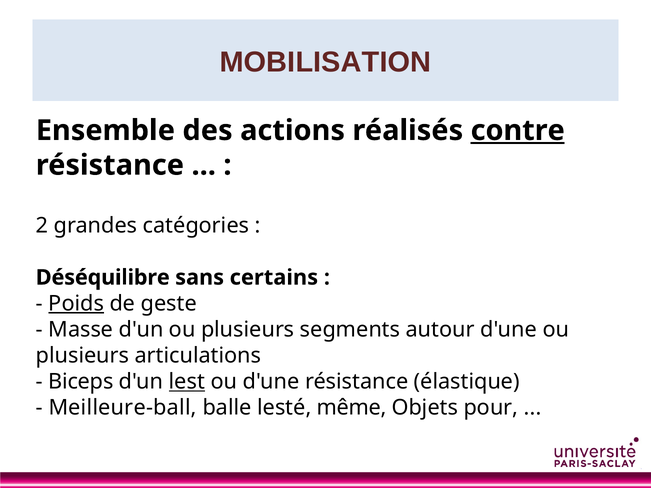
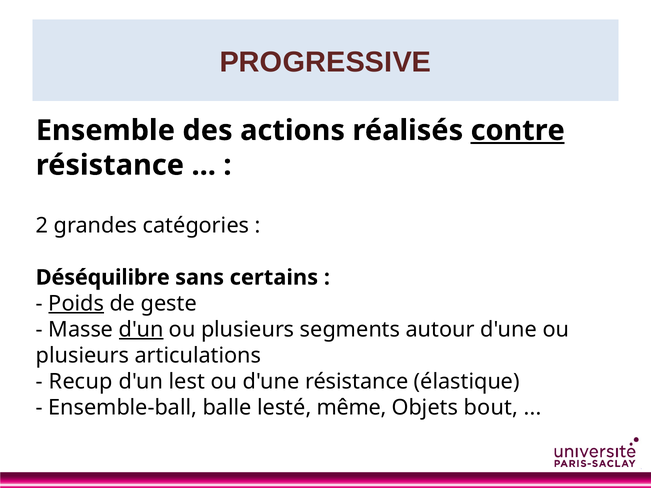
MOBILISATION: MOBILISATION -> PROGRESSIVE
d'un at (141, 330) underline: none -> present
Biceps: Biceps -> Recup
lest underline: present -> none
Meilleure-ball: Meilleure-ball -> Ensemble-ball
pour: pour -> bout
